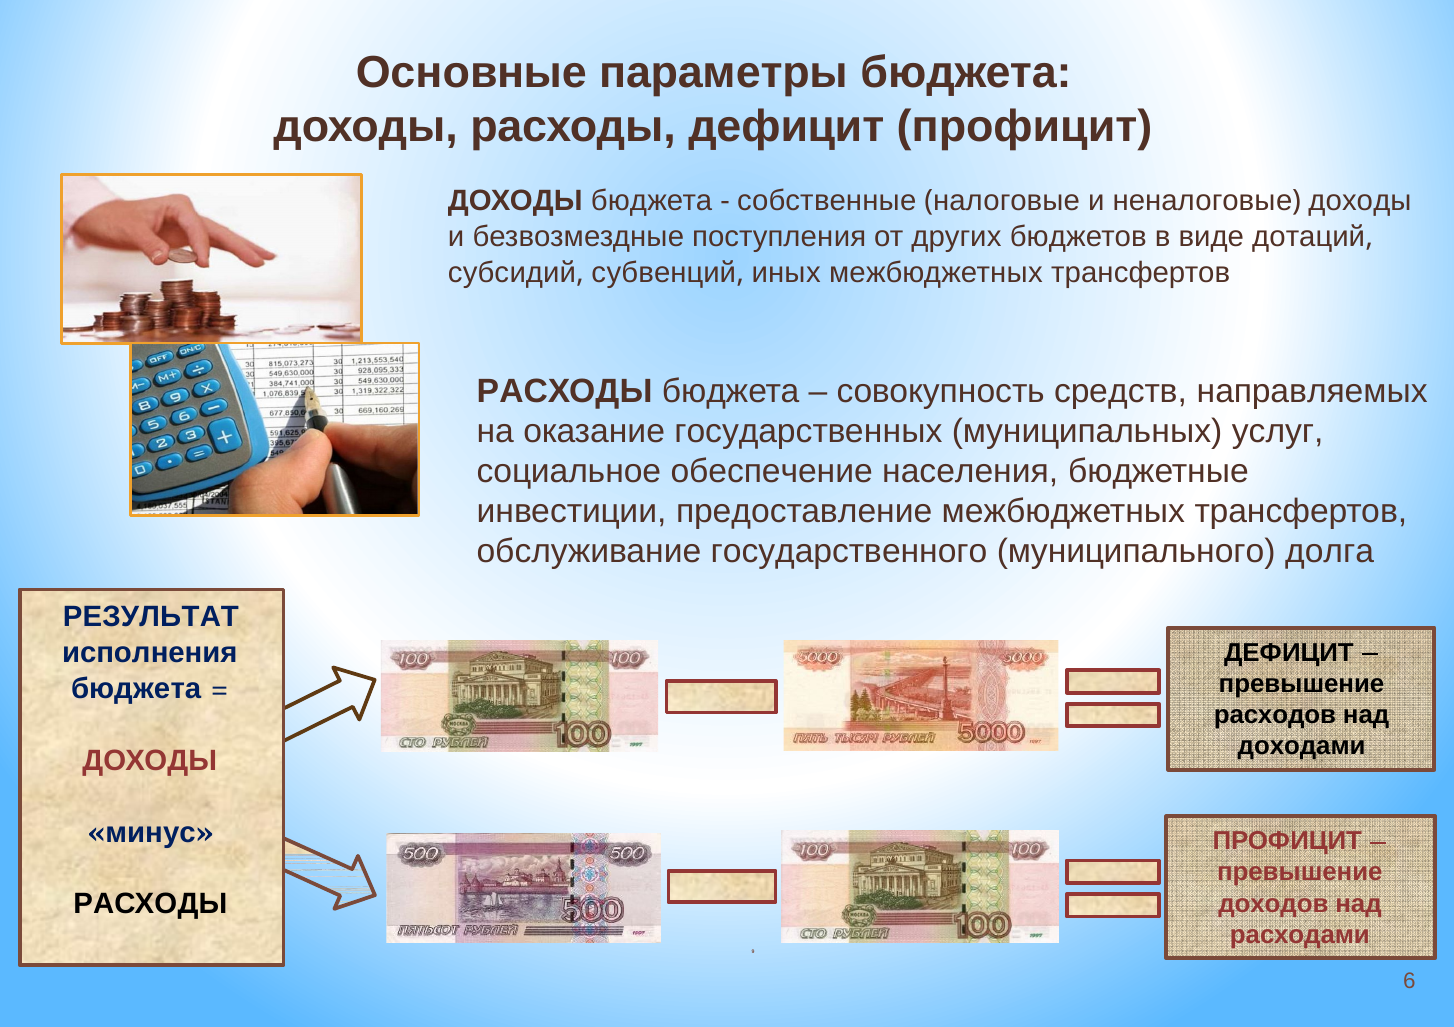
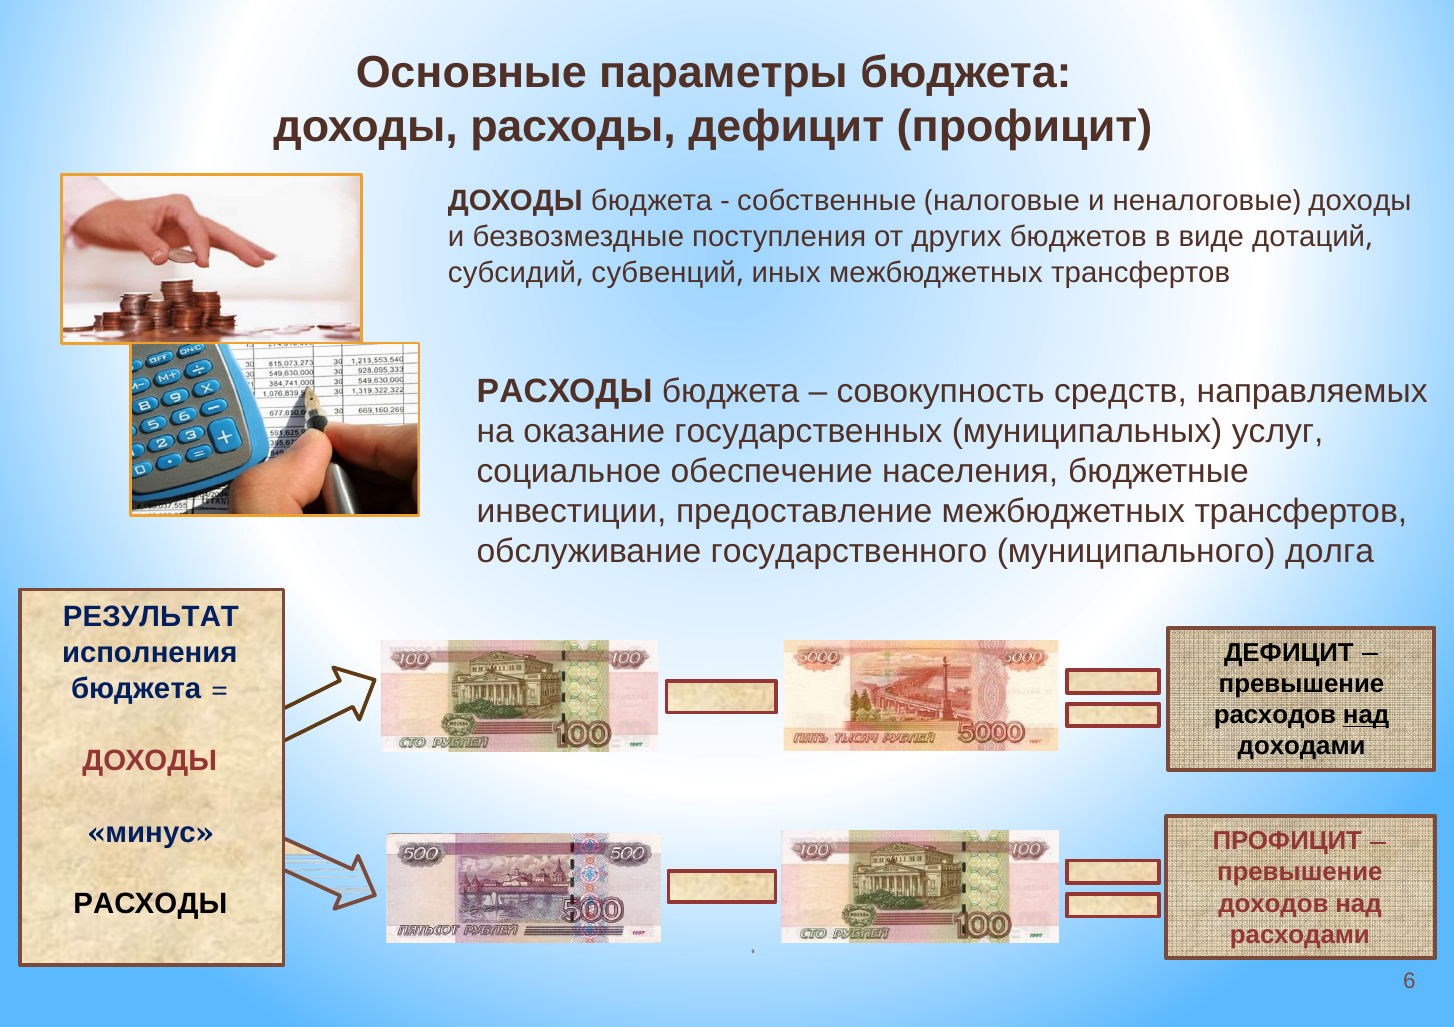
над at (1366, 716) underline: none -> present
